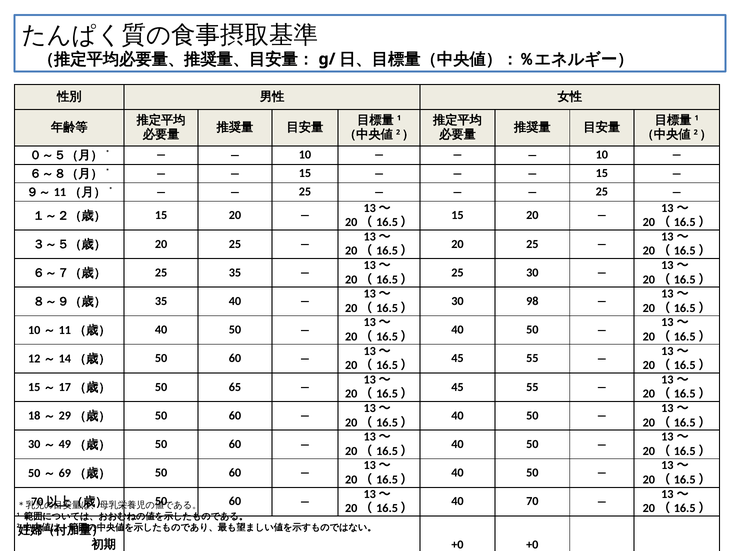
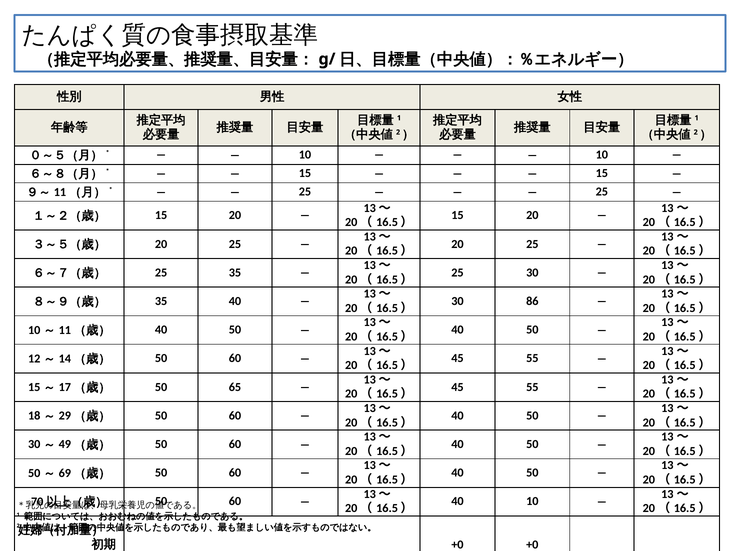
98: 98 -> 86
40 70: 70 -> 10
